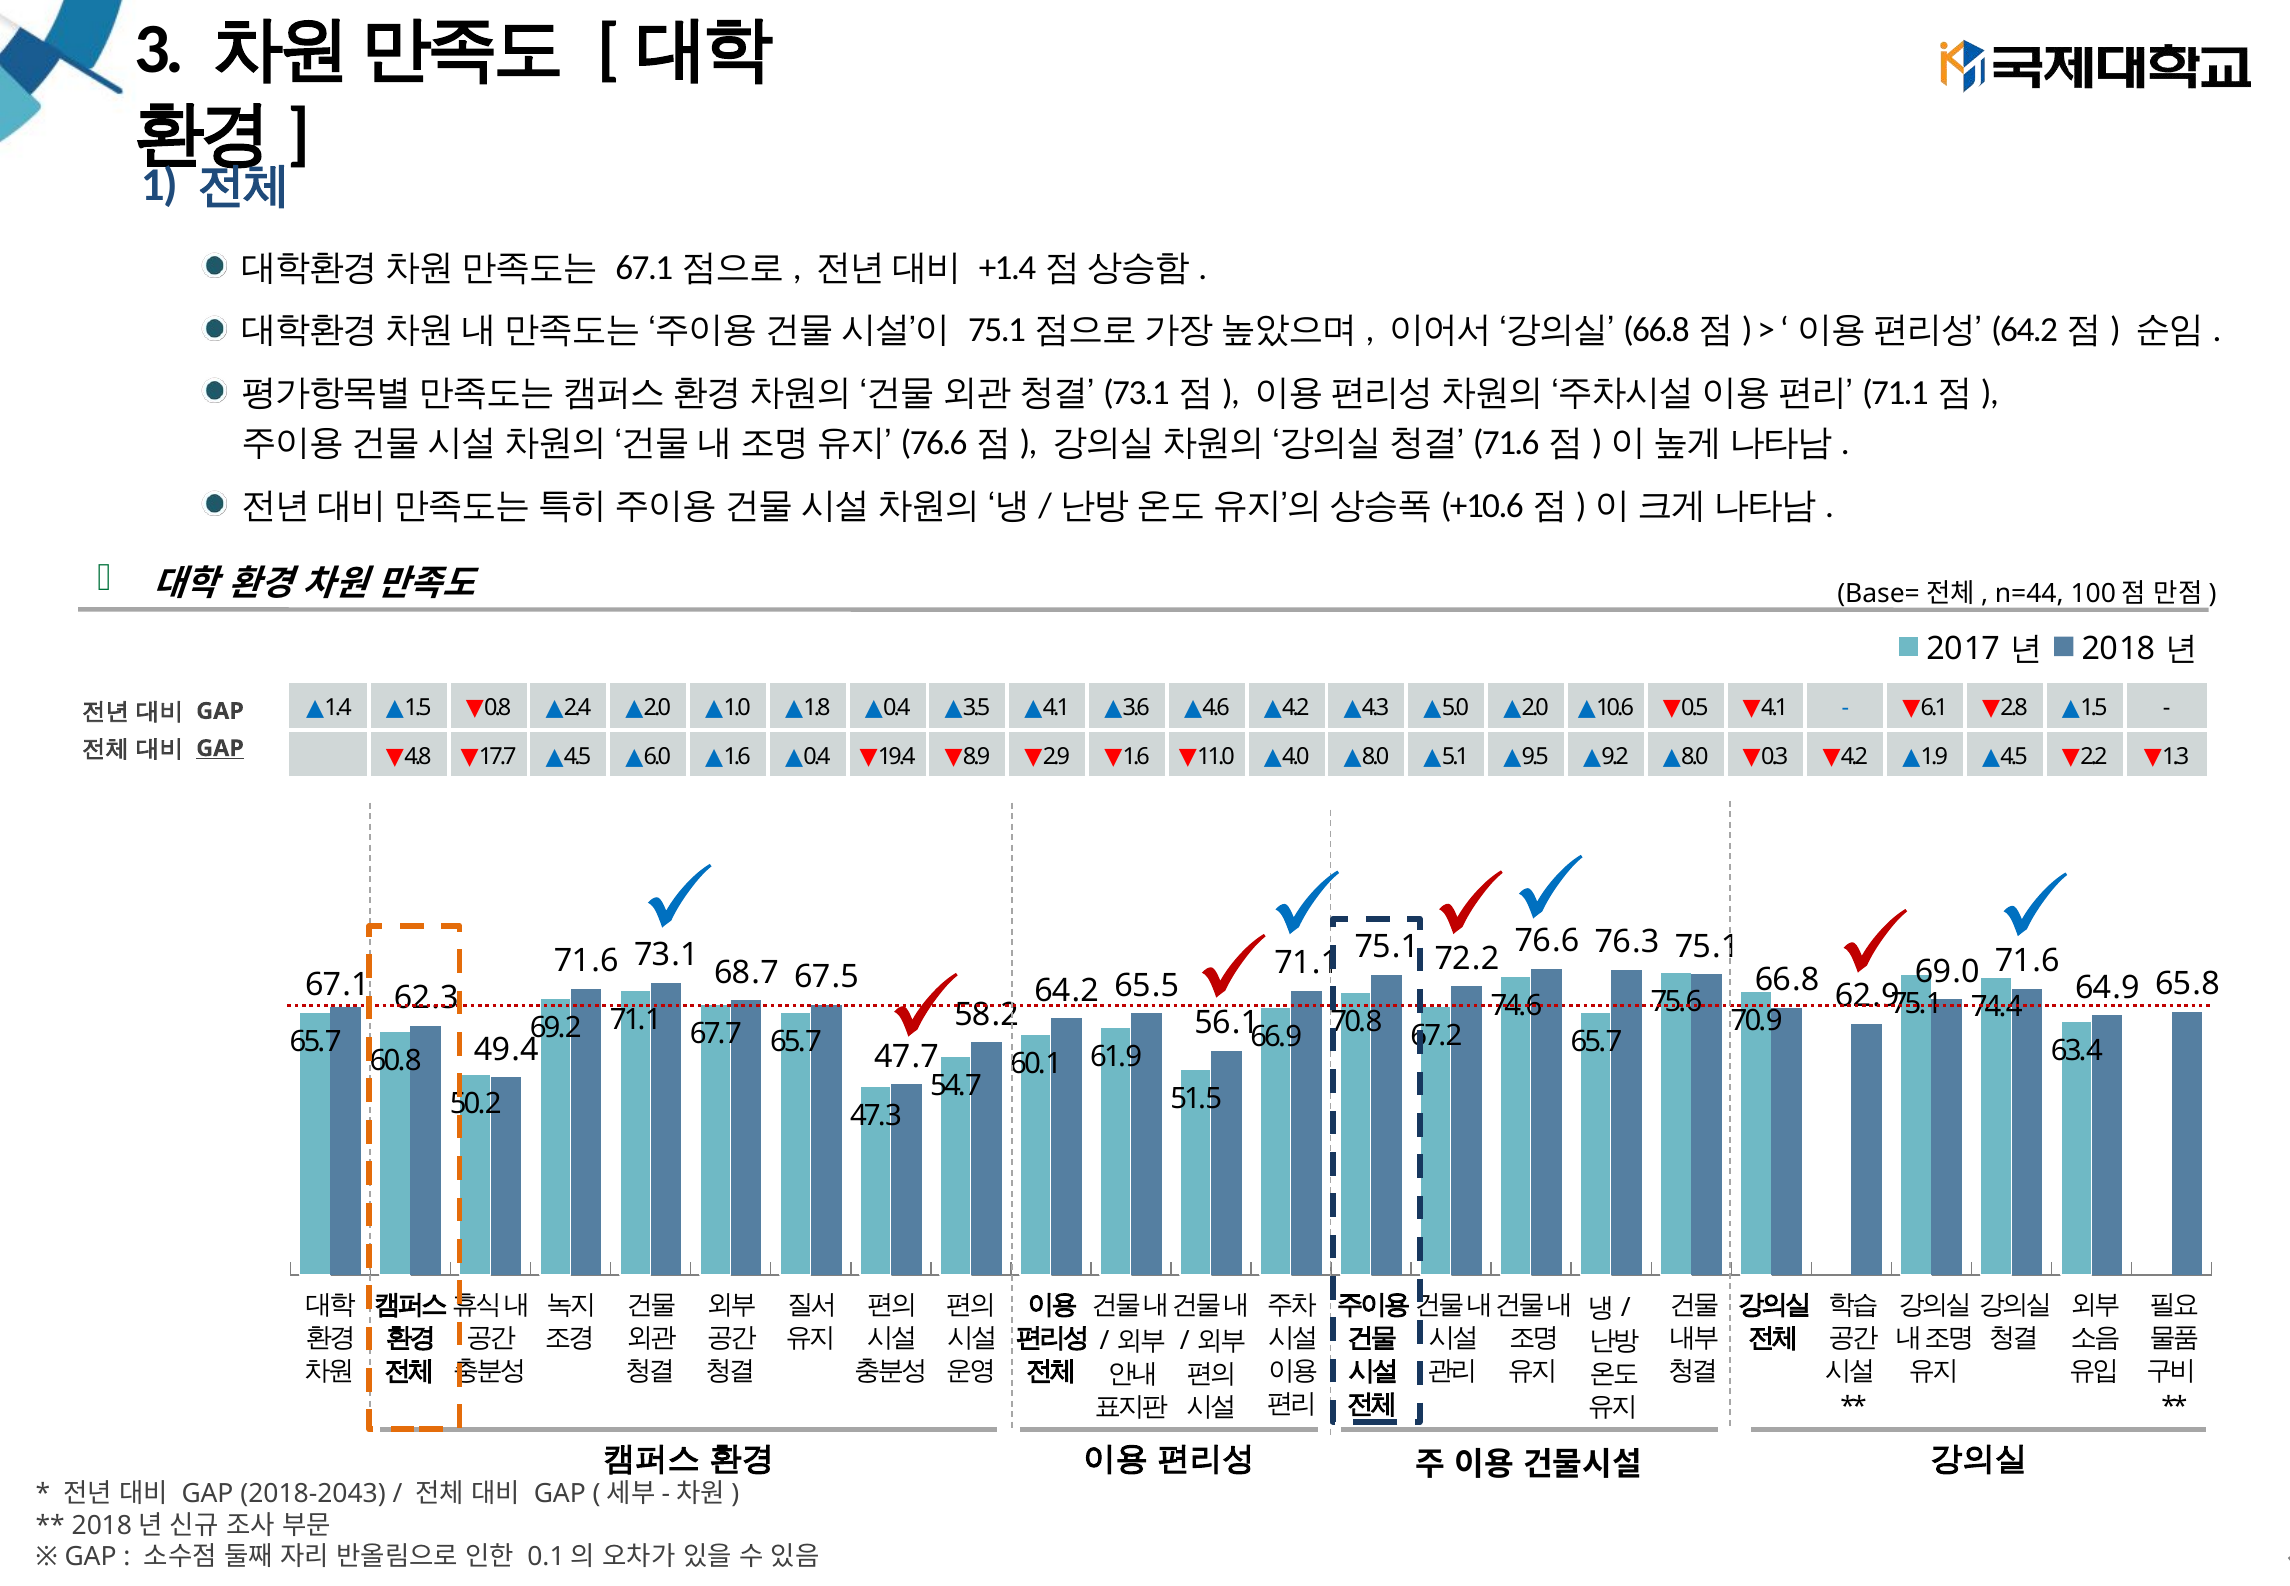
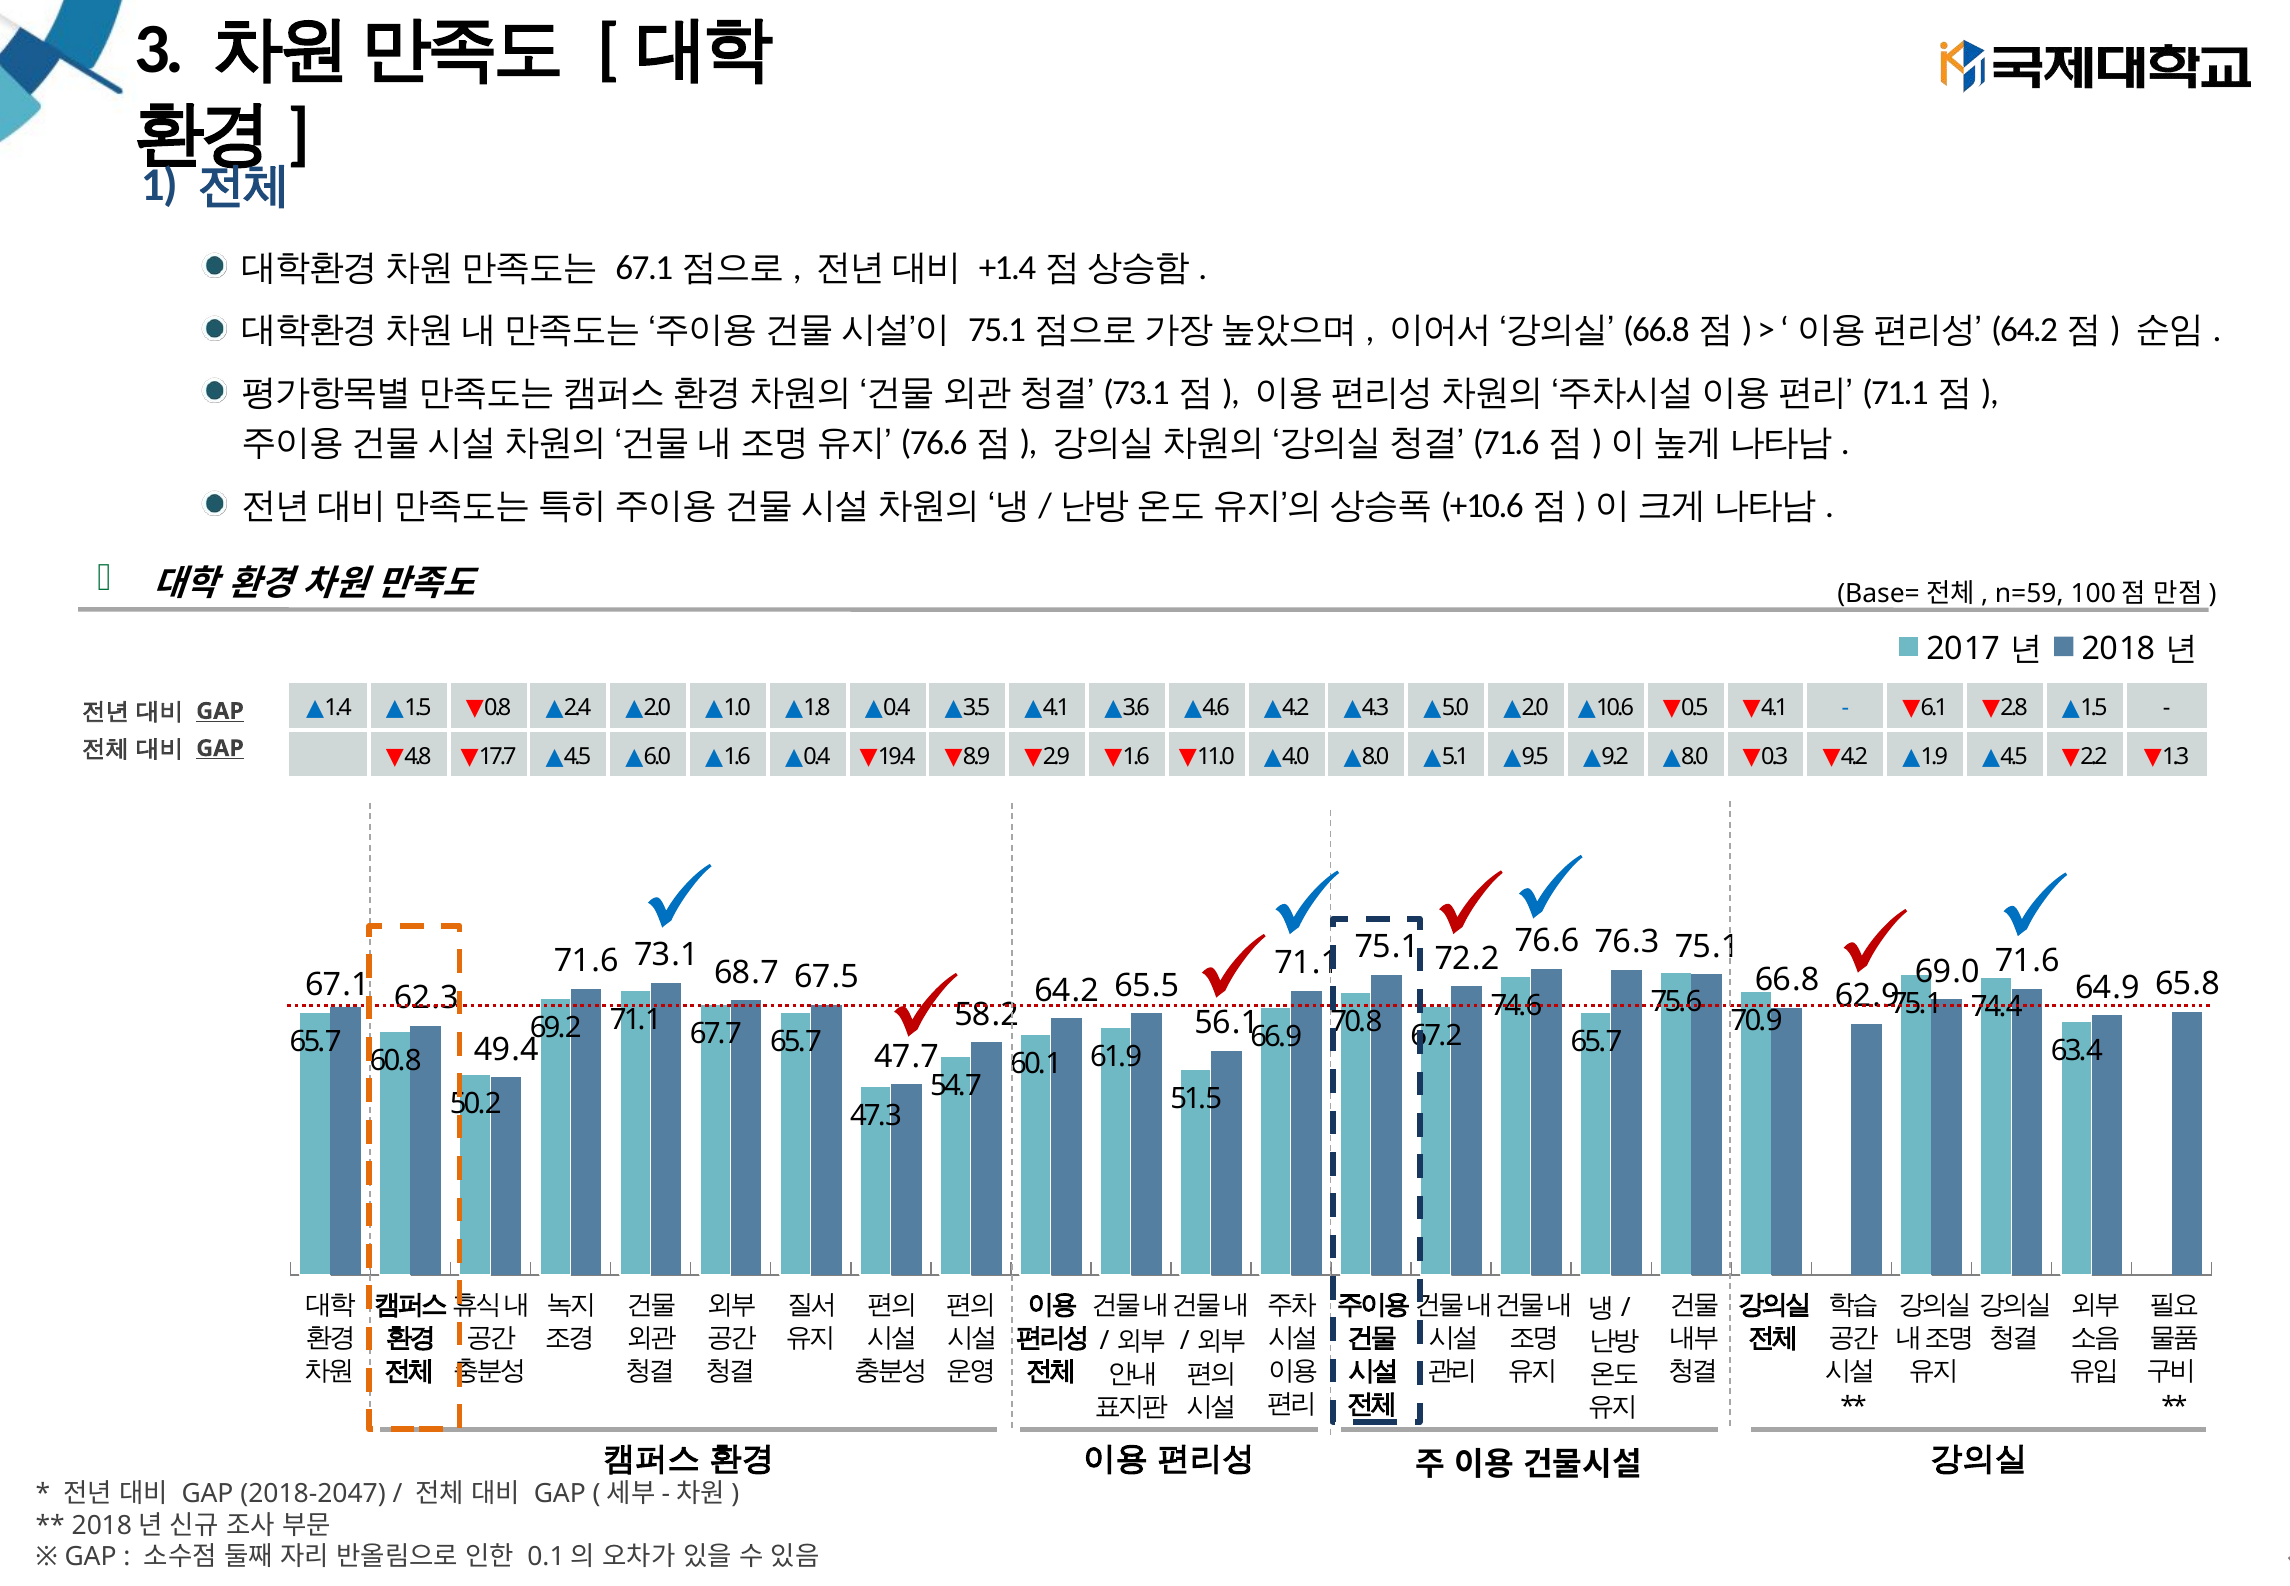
n=44: n=44 -> n=59
GAP at (220, 711) underline: none -> present
2018-2043: 2018-2043 -> 2018-2047
